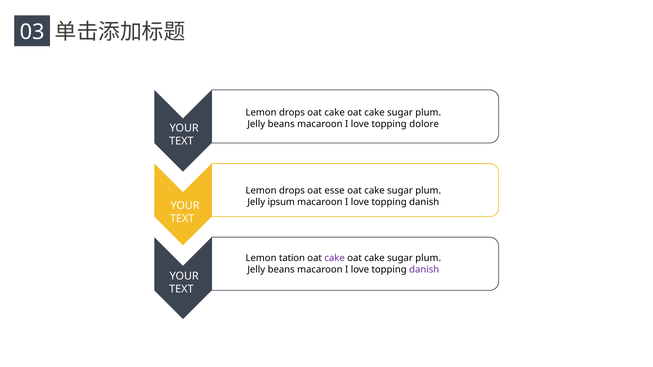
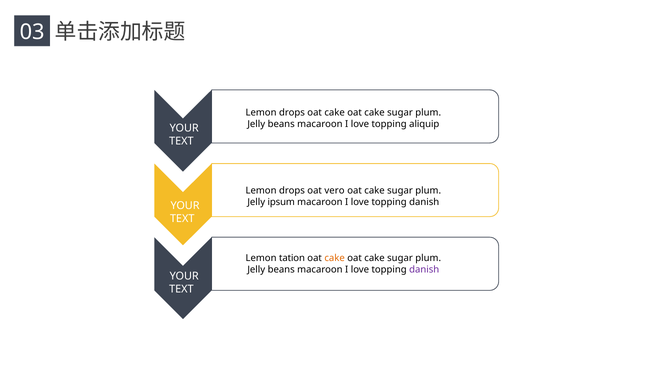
dolore: dolore -> aliquip
esse: esse -> vero
cake at (335, 258) colour: purple -> orange
